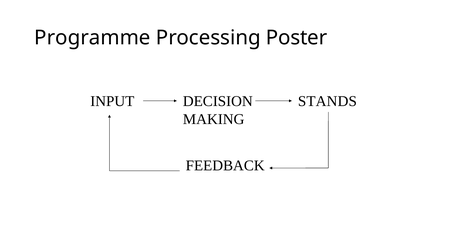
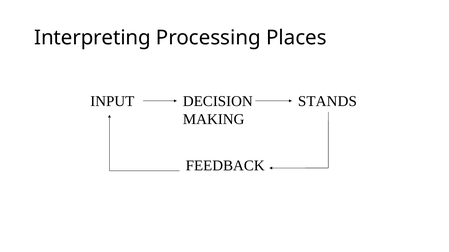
Programme: Programme -> Interpreting
Poster: Poster -> Places
